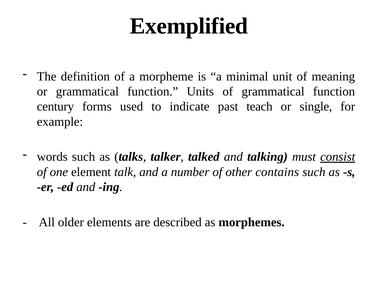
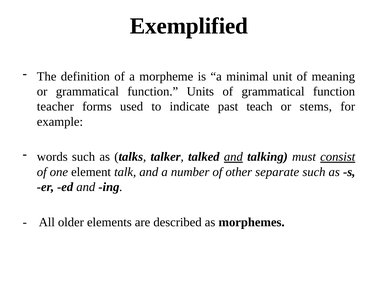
century: century -> teacher
single: single -> stems
and at (233, 157) underline: none -> present
contains: contains -> separate
